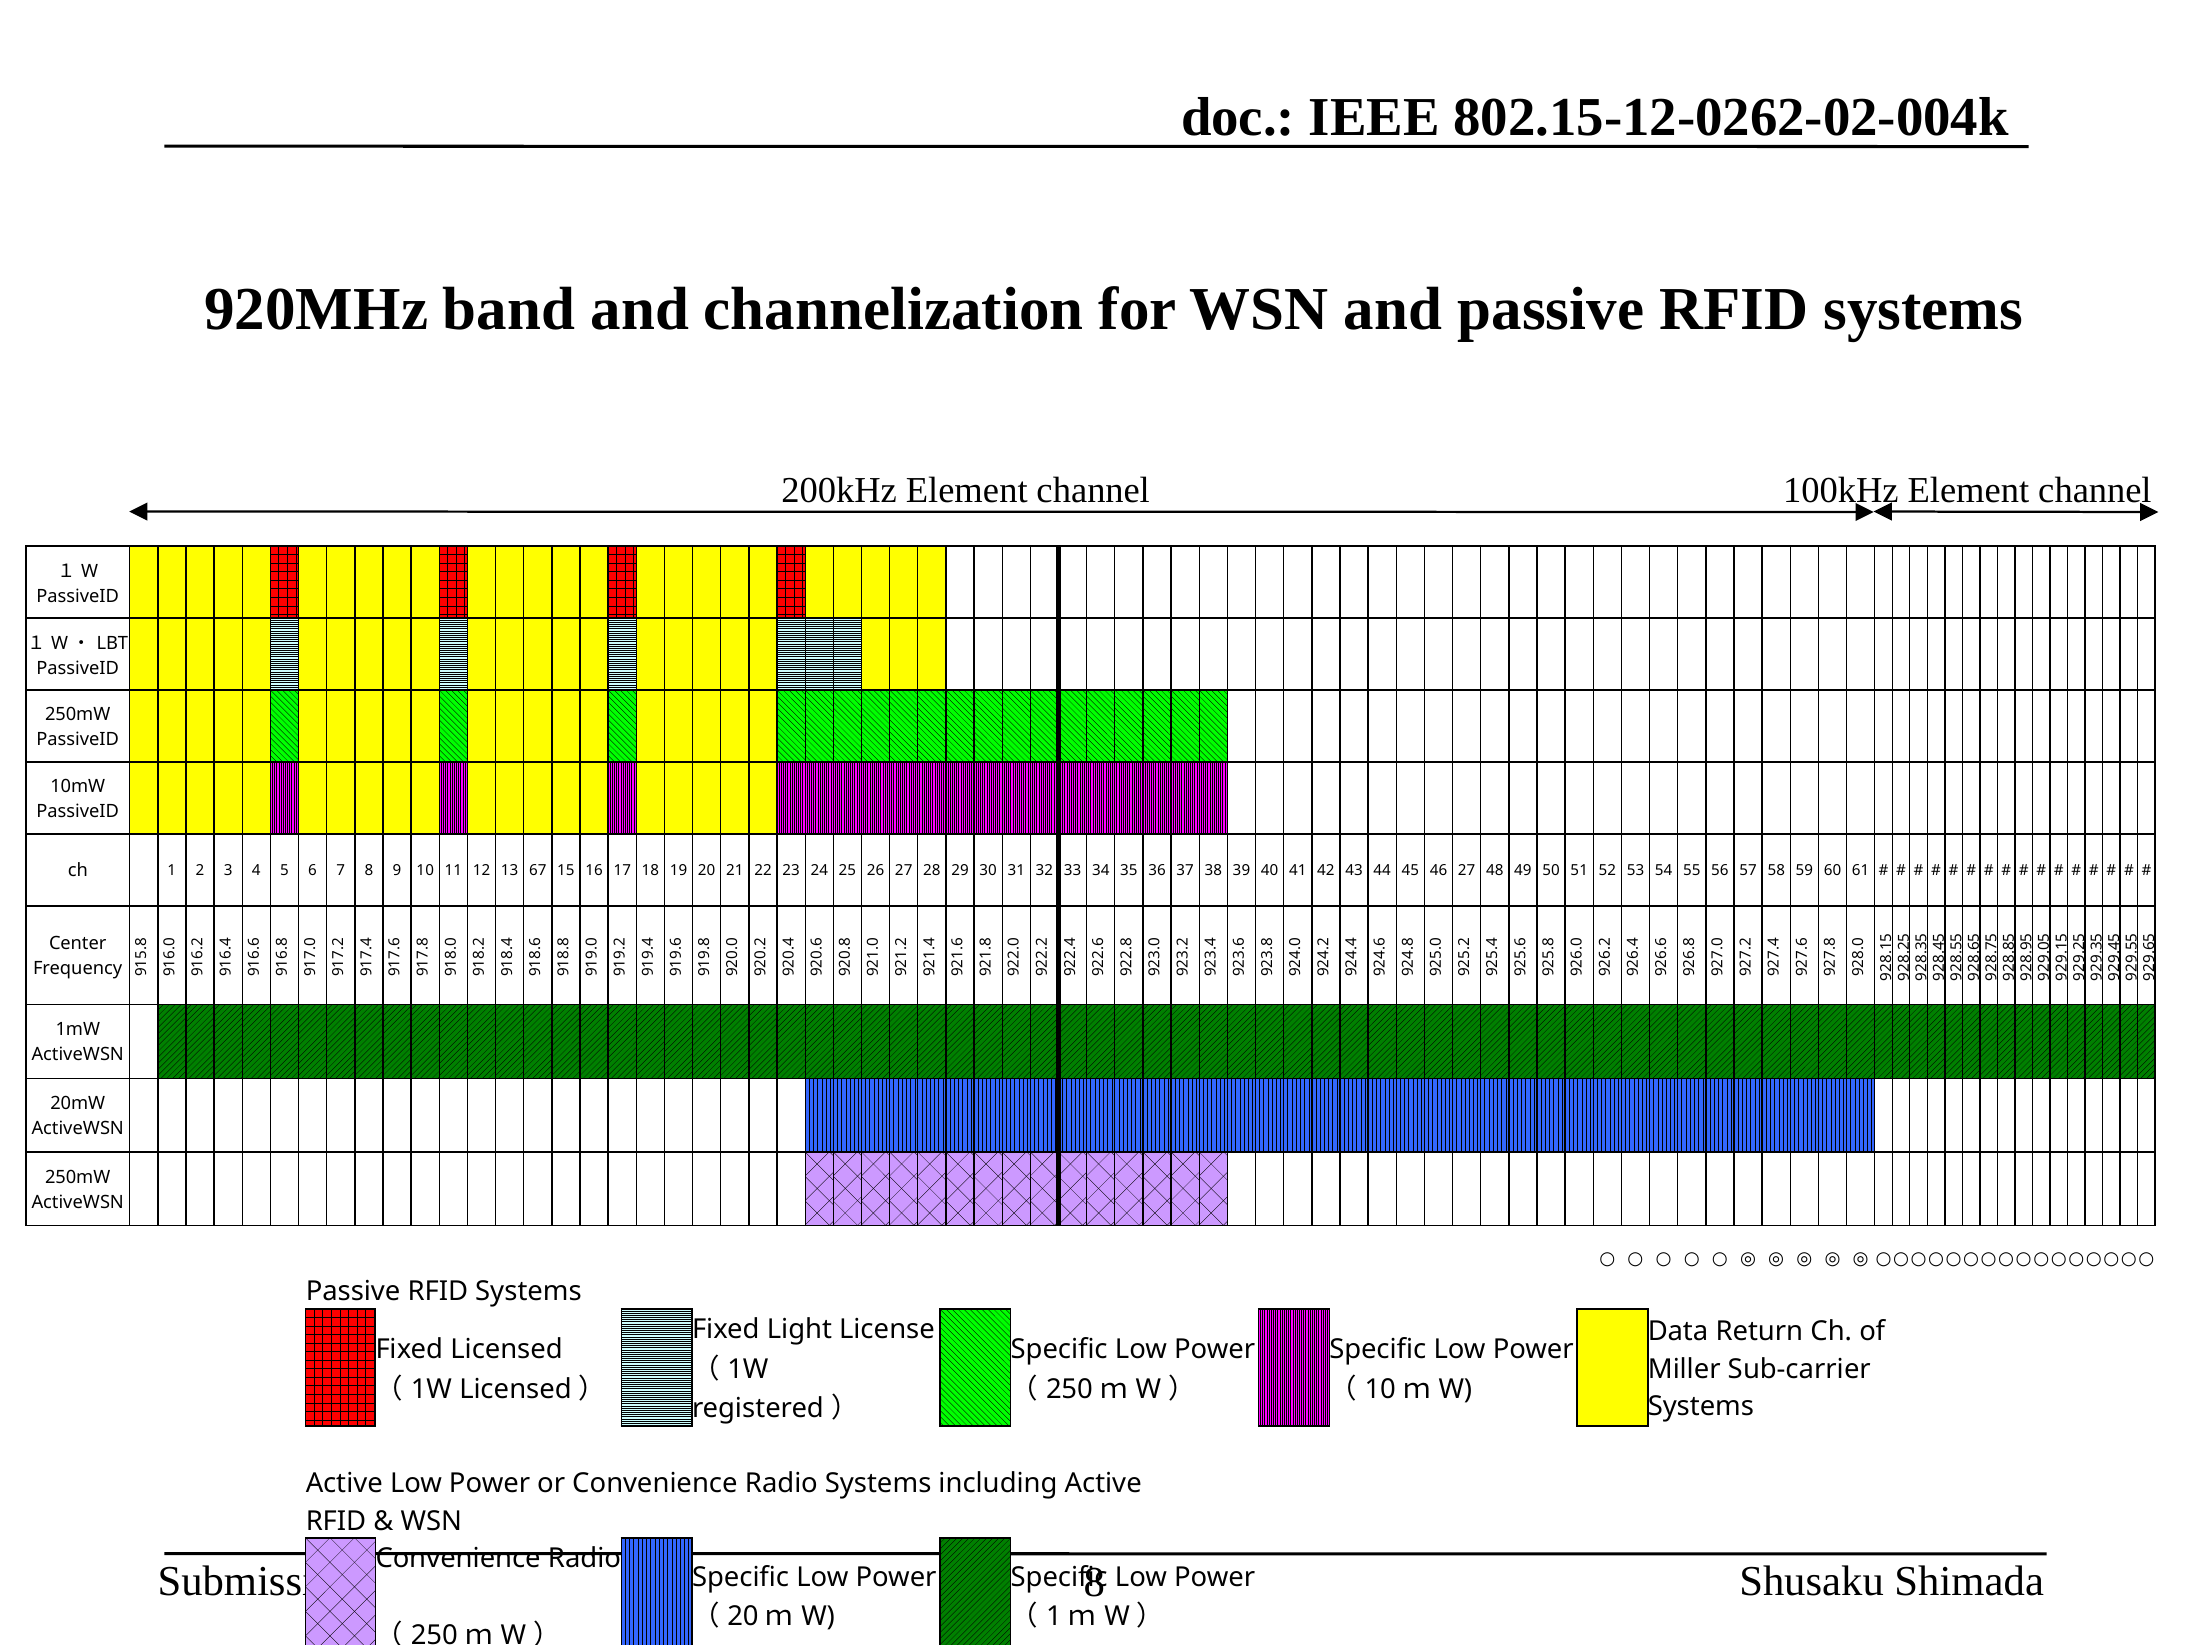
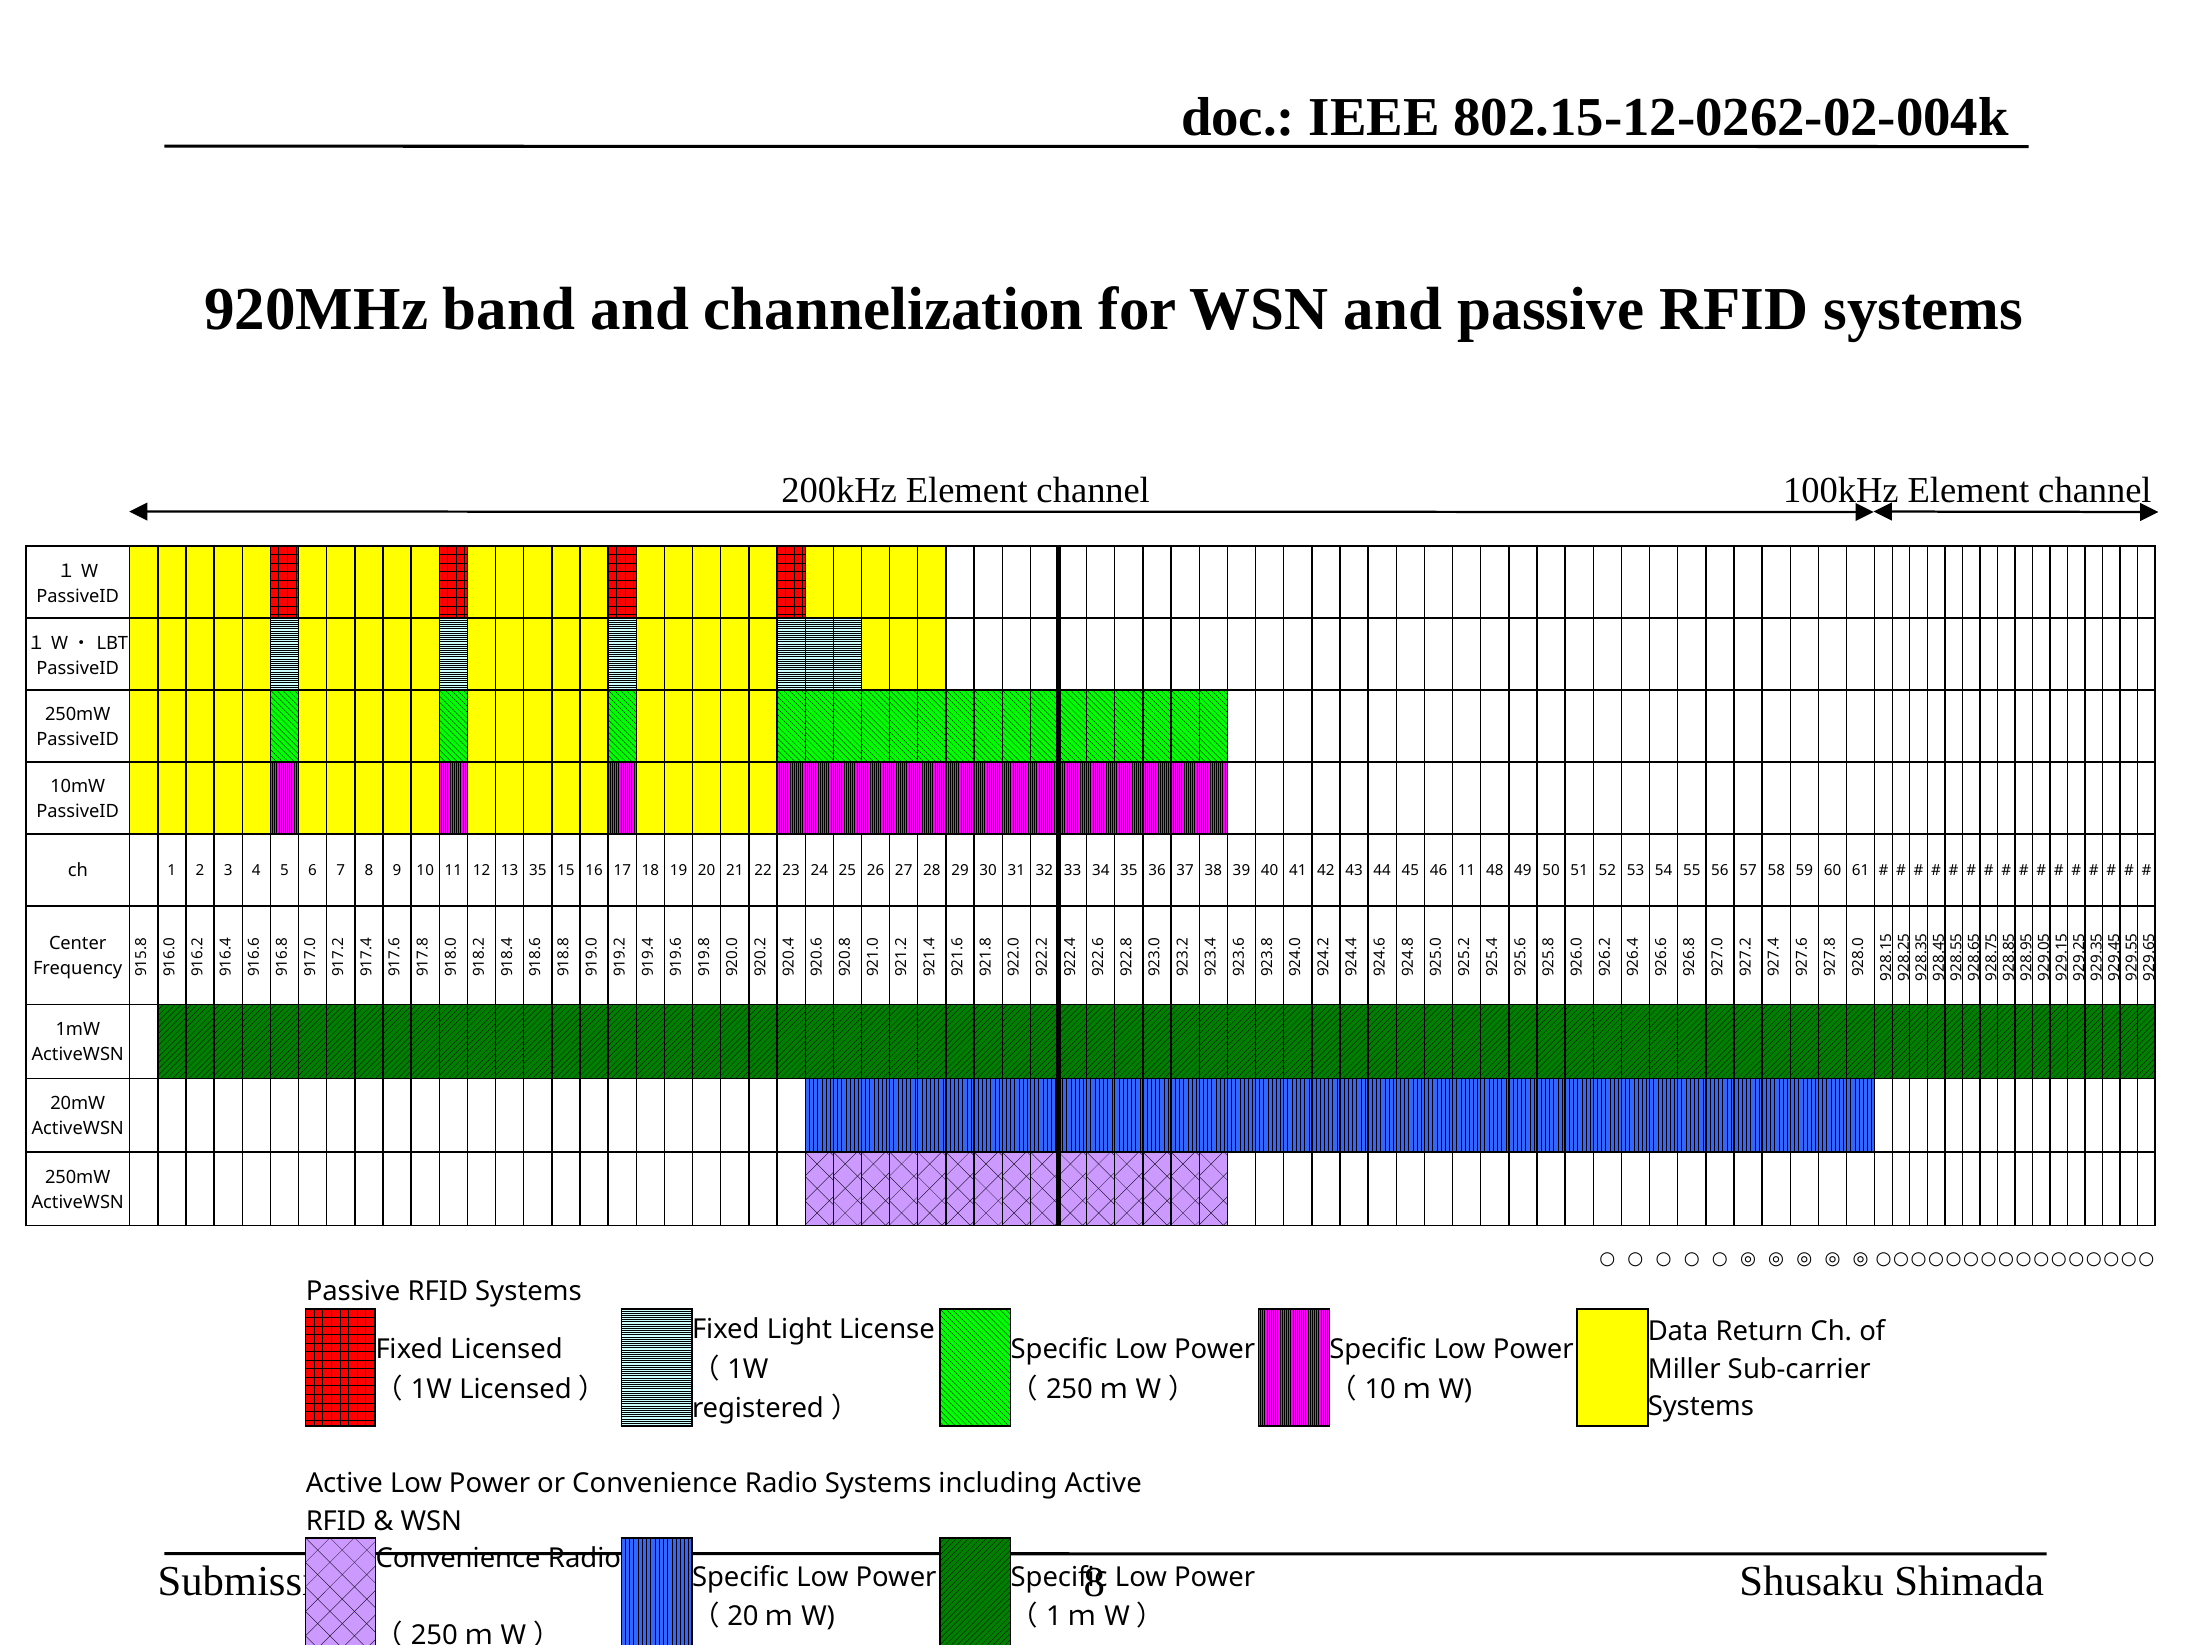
13 67: 67 -> 35
46 27: 27 -> 11
